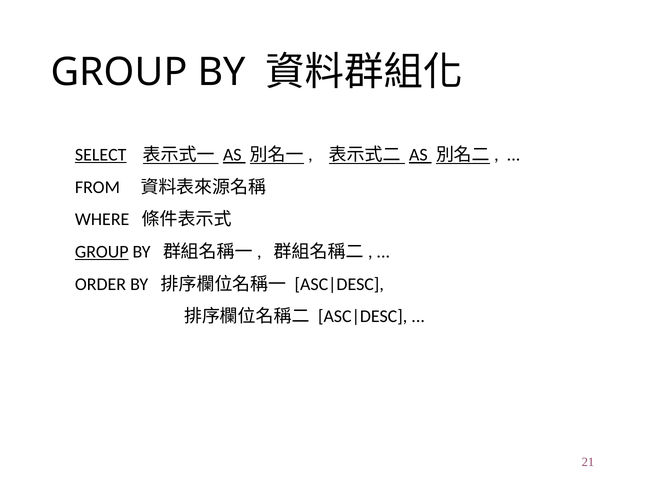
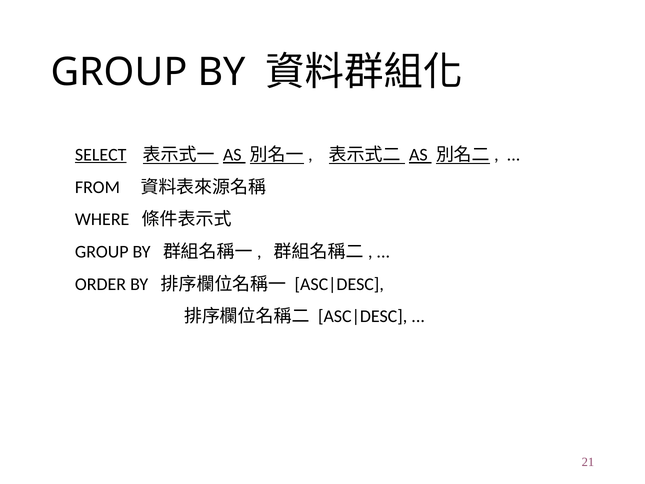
GROUP at (102, 252) underline: present -> none
